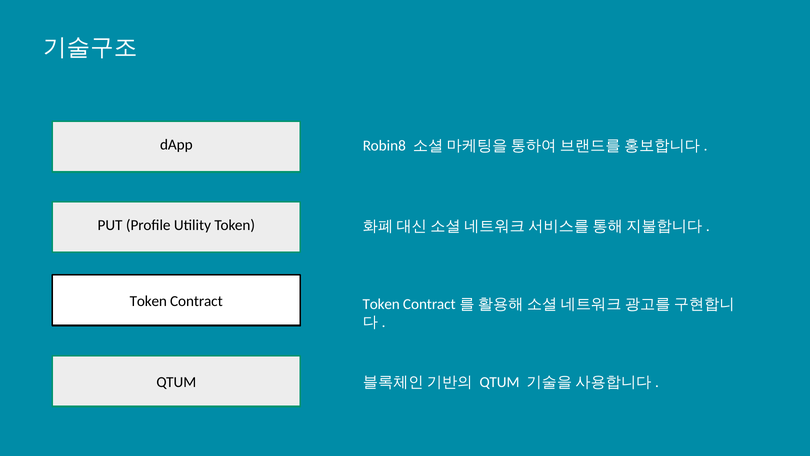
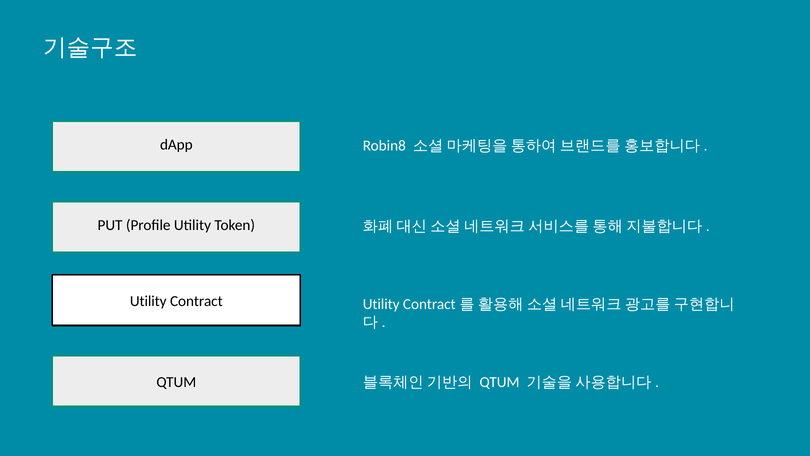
Token at (148, 301): Token -> Utility
Token at (381, 304): Token -> Utility
